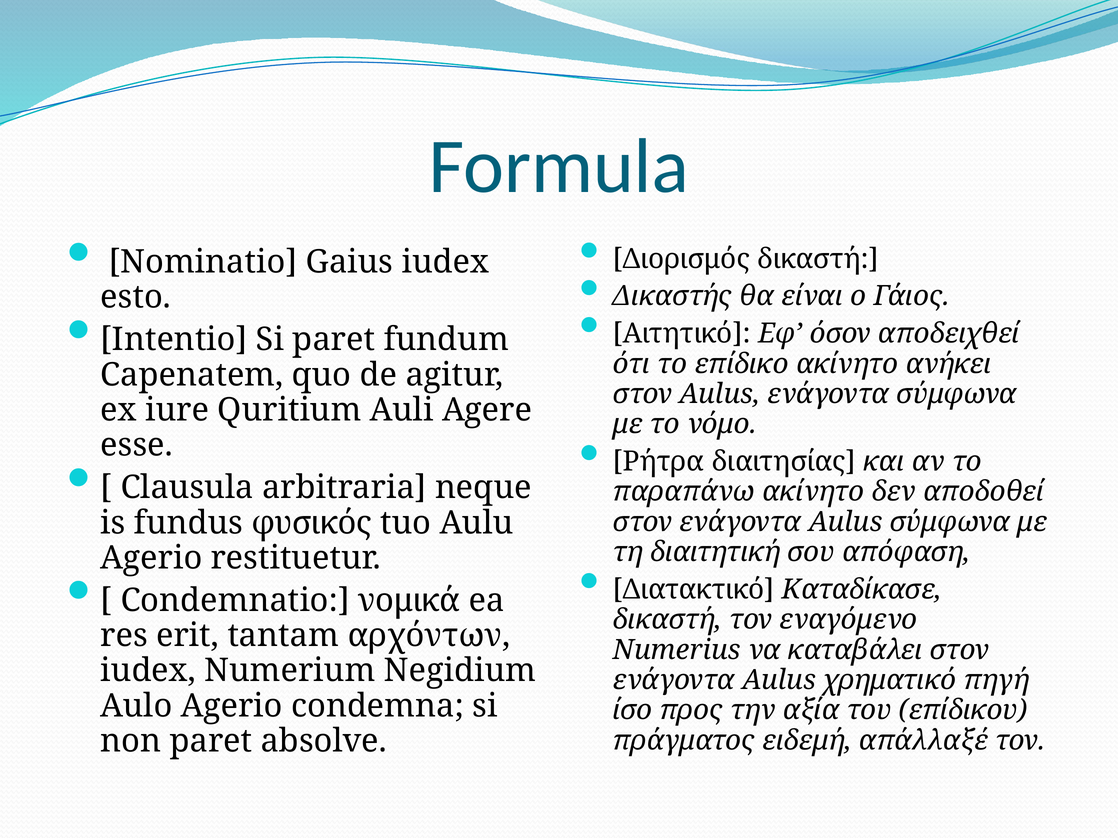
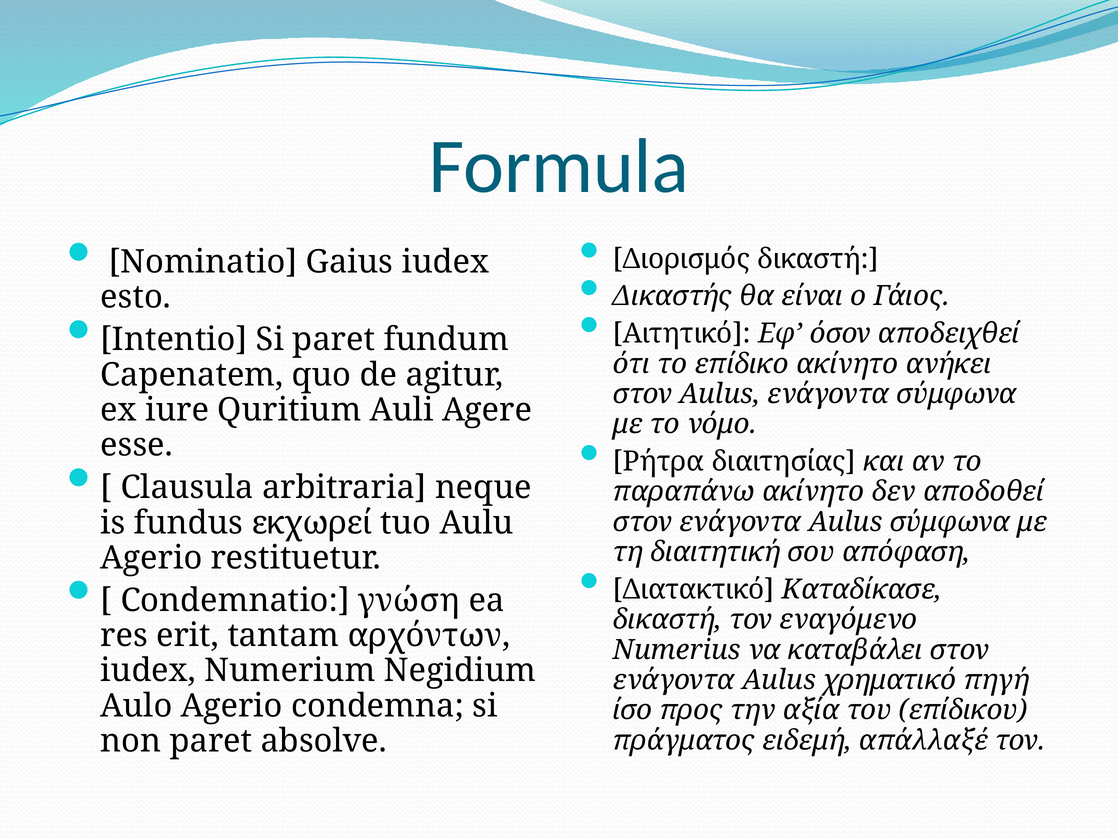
φυσικός: φυσικός -> εκχωρεί
νομικά: νομικά -> γνώση
